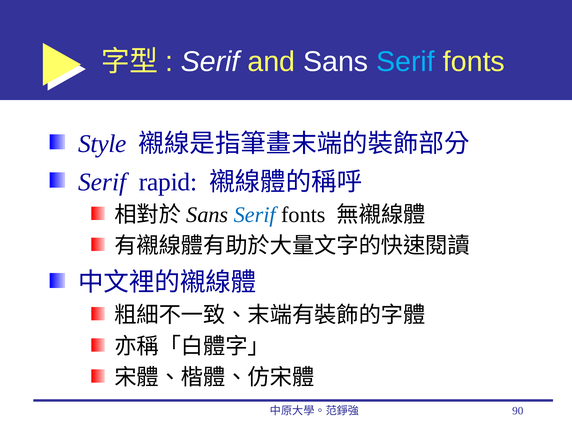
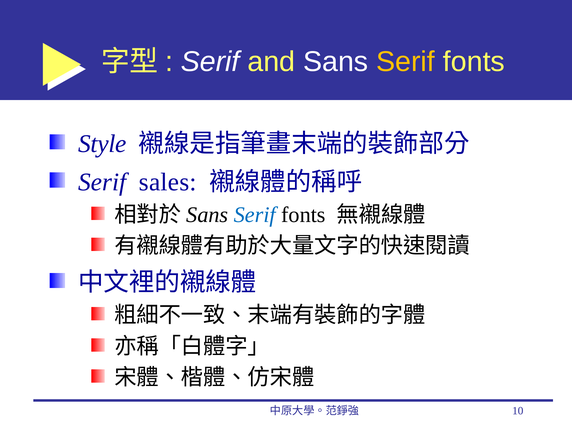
Serif at (406, 62) colour: light blue -> yellow
rapid: rapid -> sales
90: 90 -> 10
